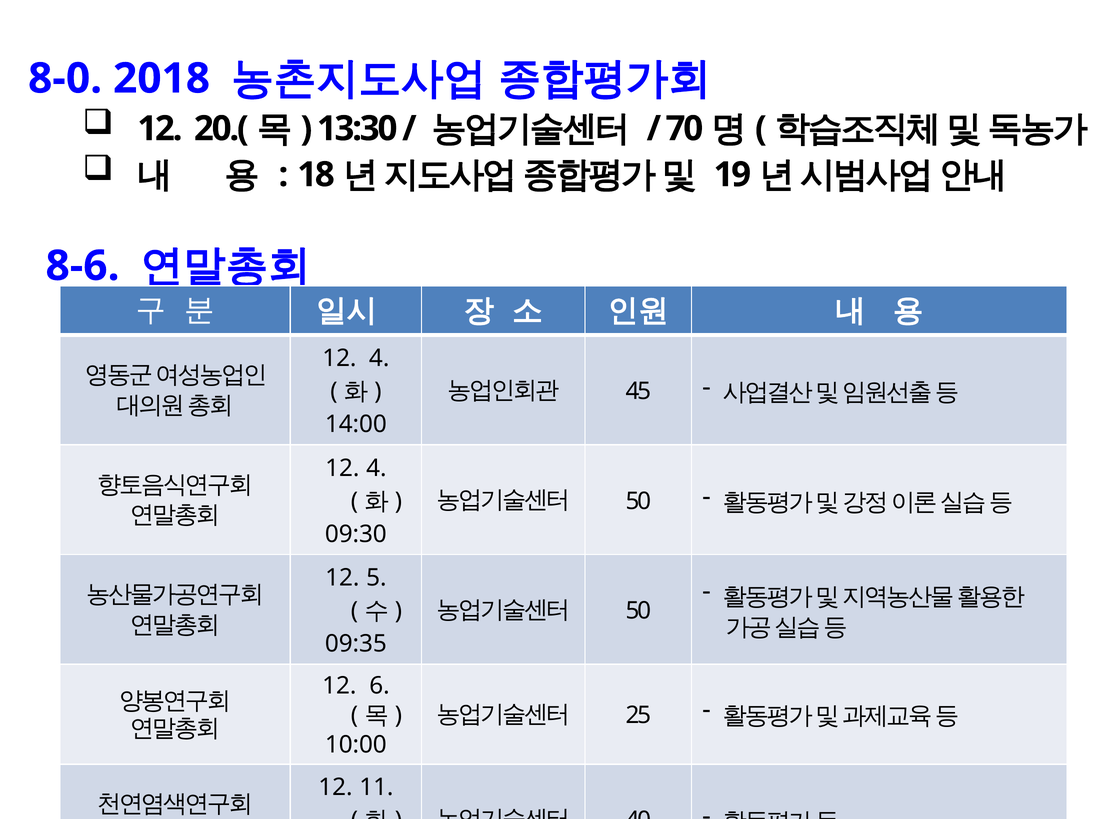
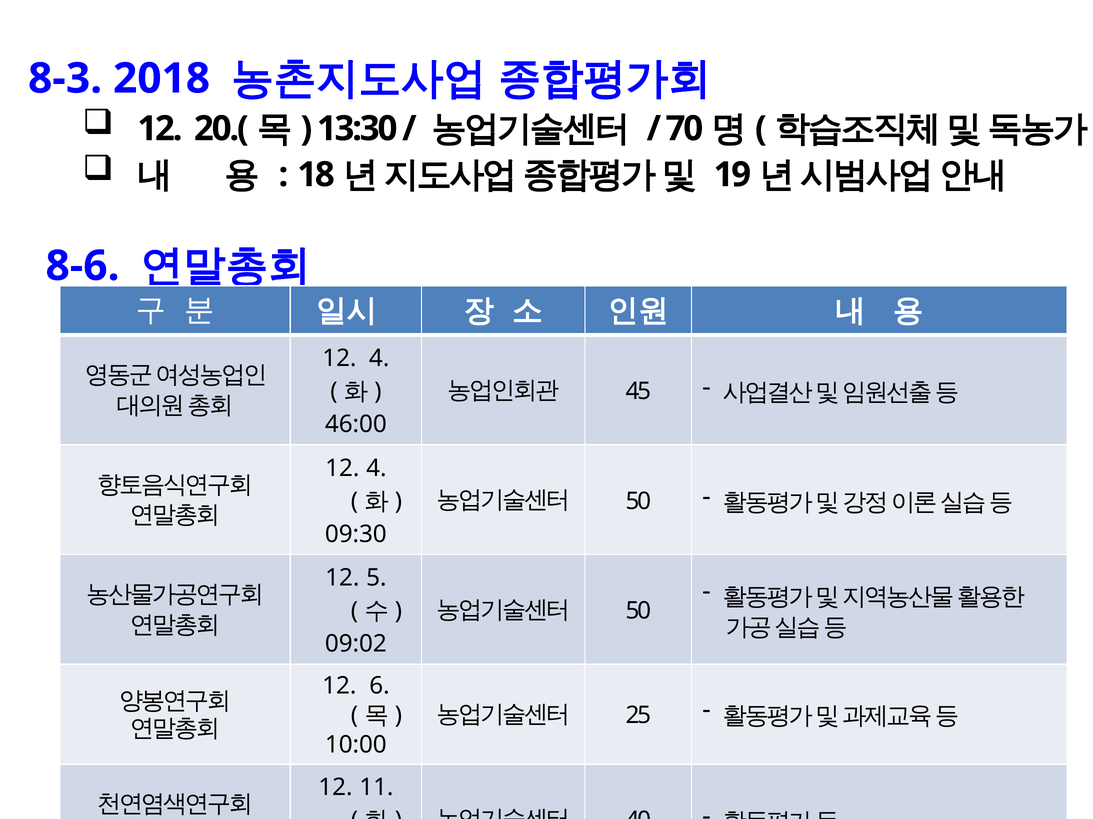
8-0: 8-0 -> 8-3
14:00: 14:00 -> 46:00
09:35: 09:35 -> 09:02
